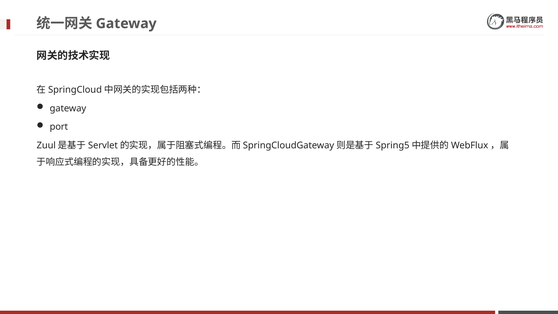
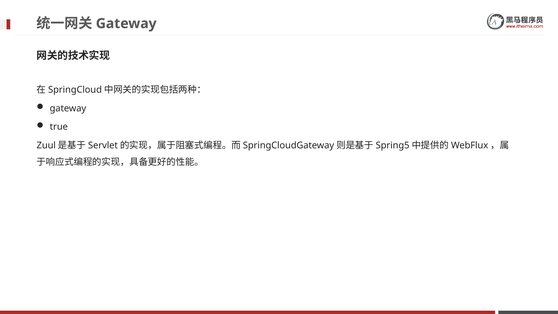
port: port -> true
